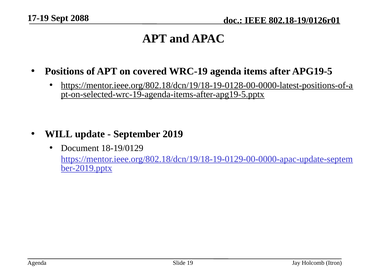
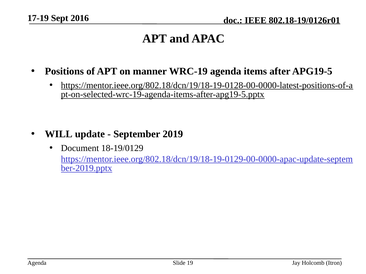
2088: 2088 -> 2016
covered: covered -> manner
